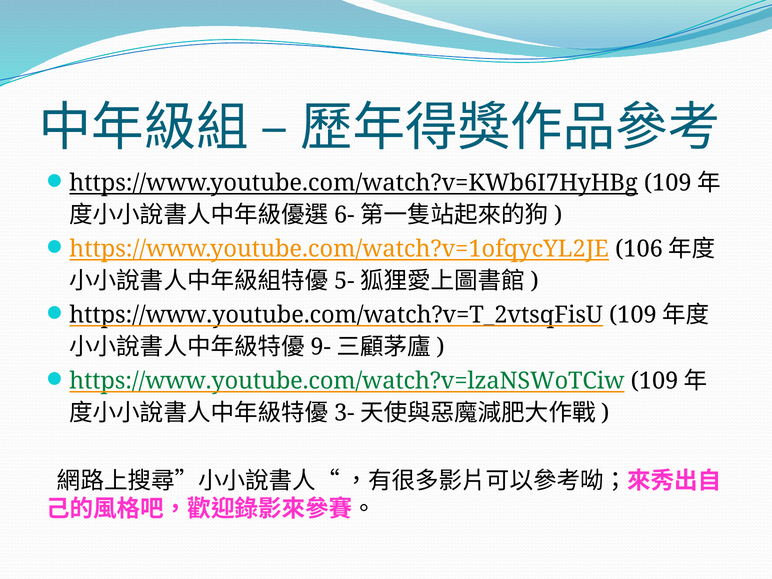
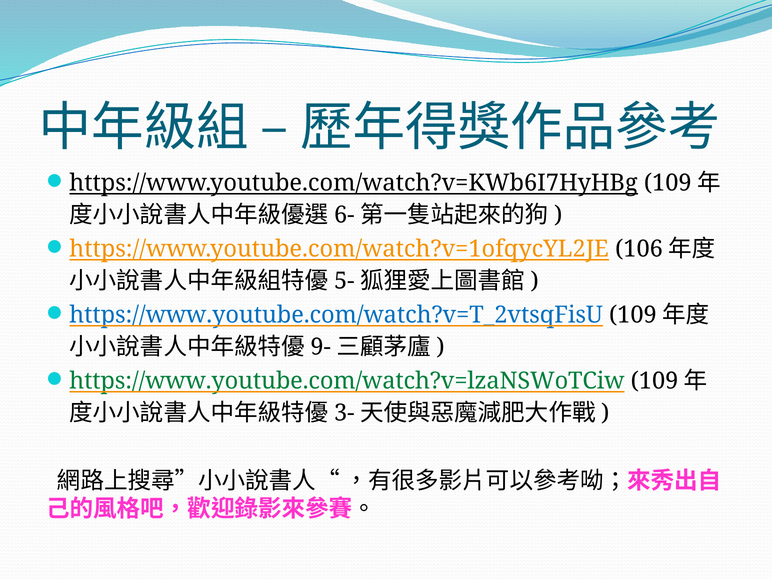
https://www.youtube.com/watch?v=T_2vtsqFisU colour: black -> blue
